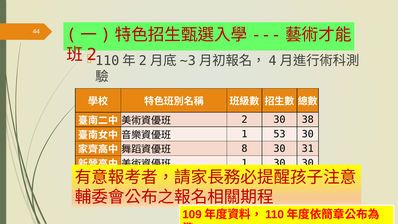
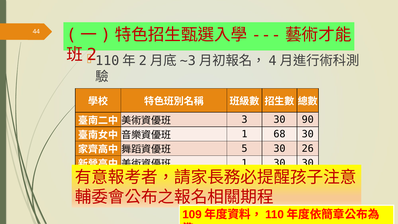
2 at (244, 120): 2 -> 3
38: 38 -> 90
53: 53 -> 68
8: 8 -> 5
31: 31 -> 26
